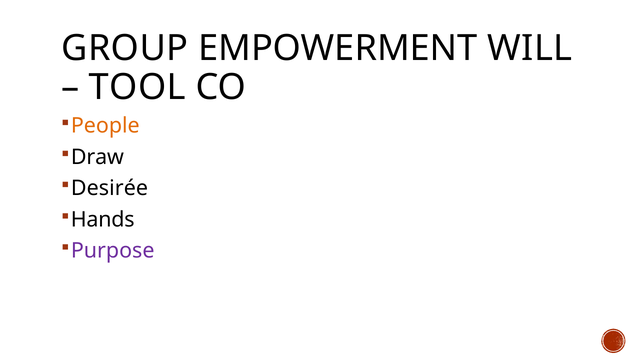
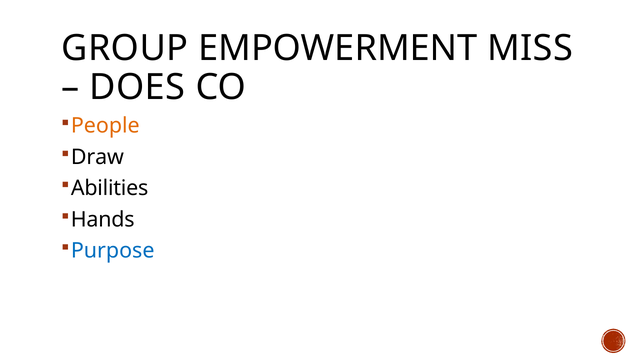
WILL: WILL -> MISS
TOOL: TOOL -> DOES
Desirée: Desirée -> Abilities
Purpose colour: purple -> blue
